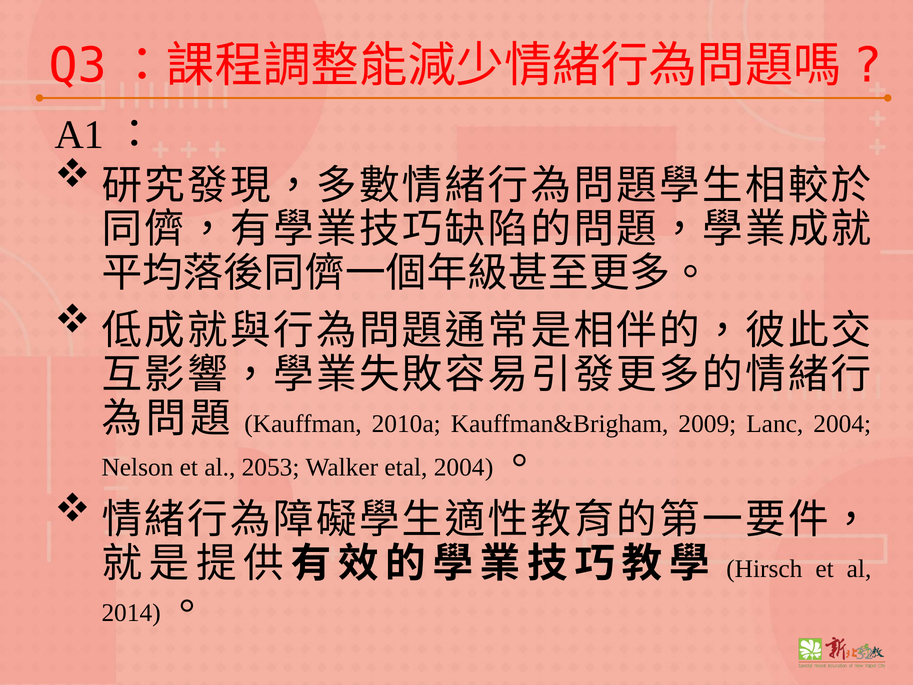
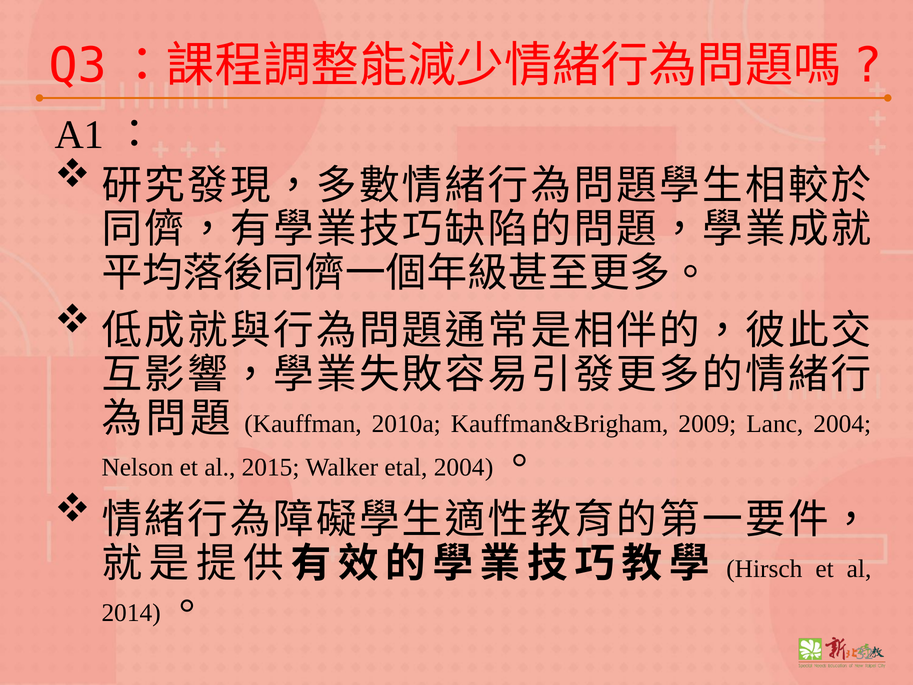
2053: 2053 -> 2015
